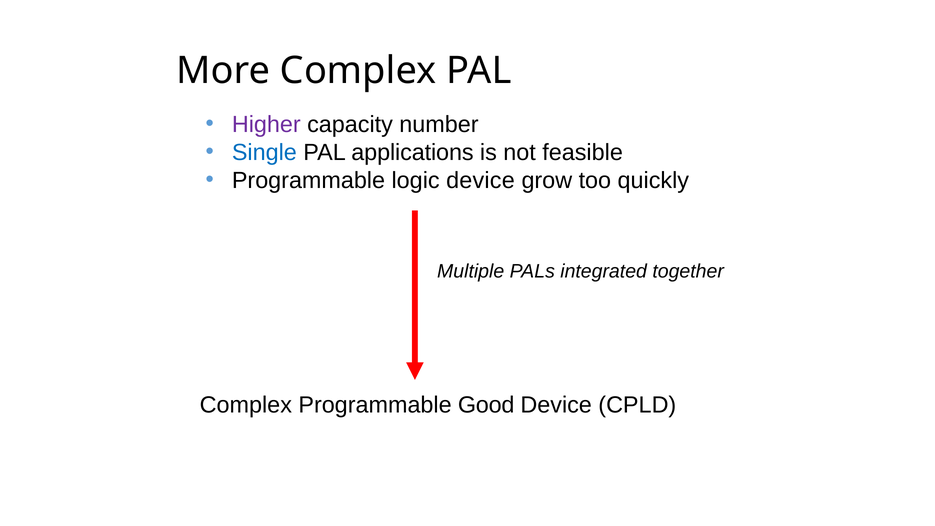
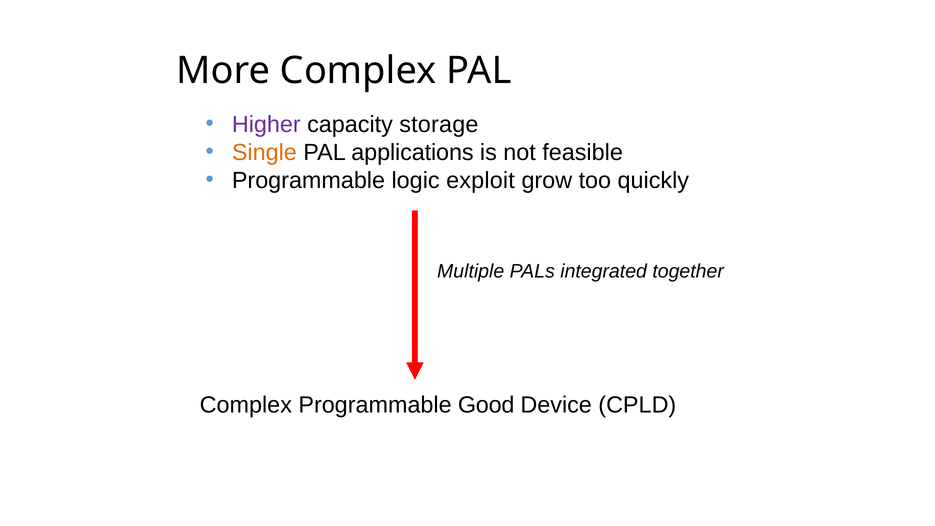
number: number -> storage
Single colour: blue -> orange
logic device: device -> exploit
